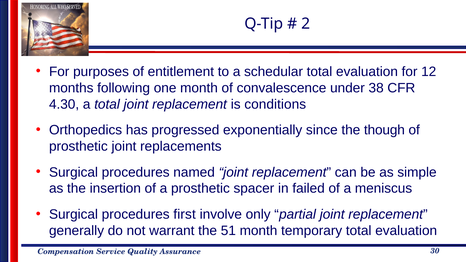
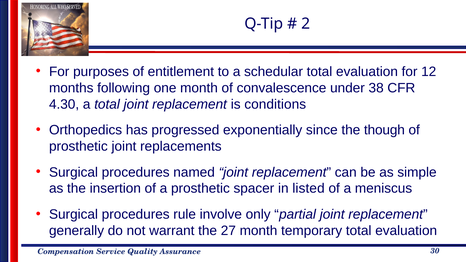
failed: failed -> listed
first: first -> rule
51: 51 -> 27
